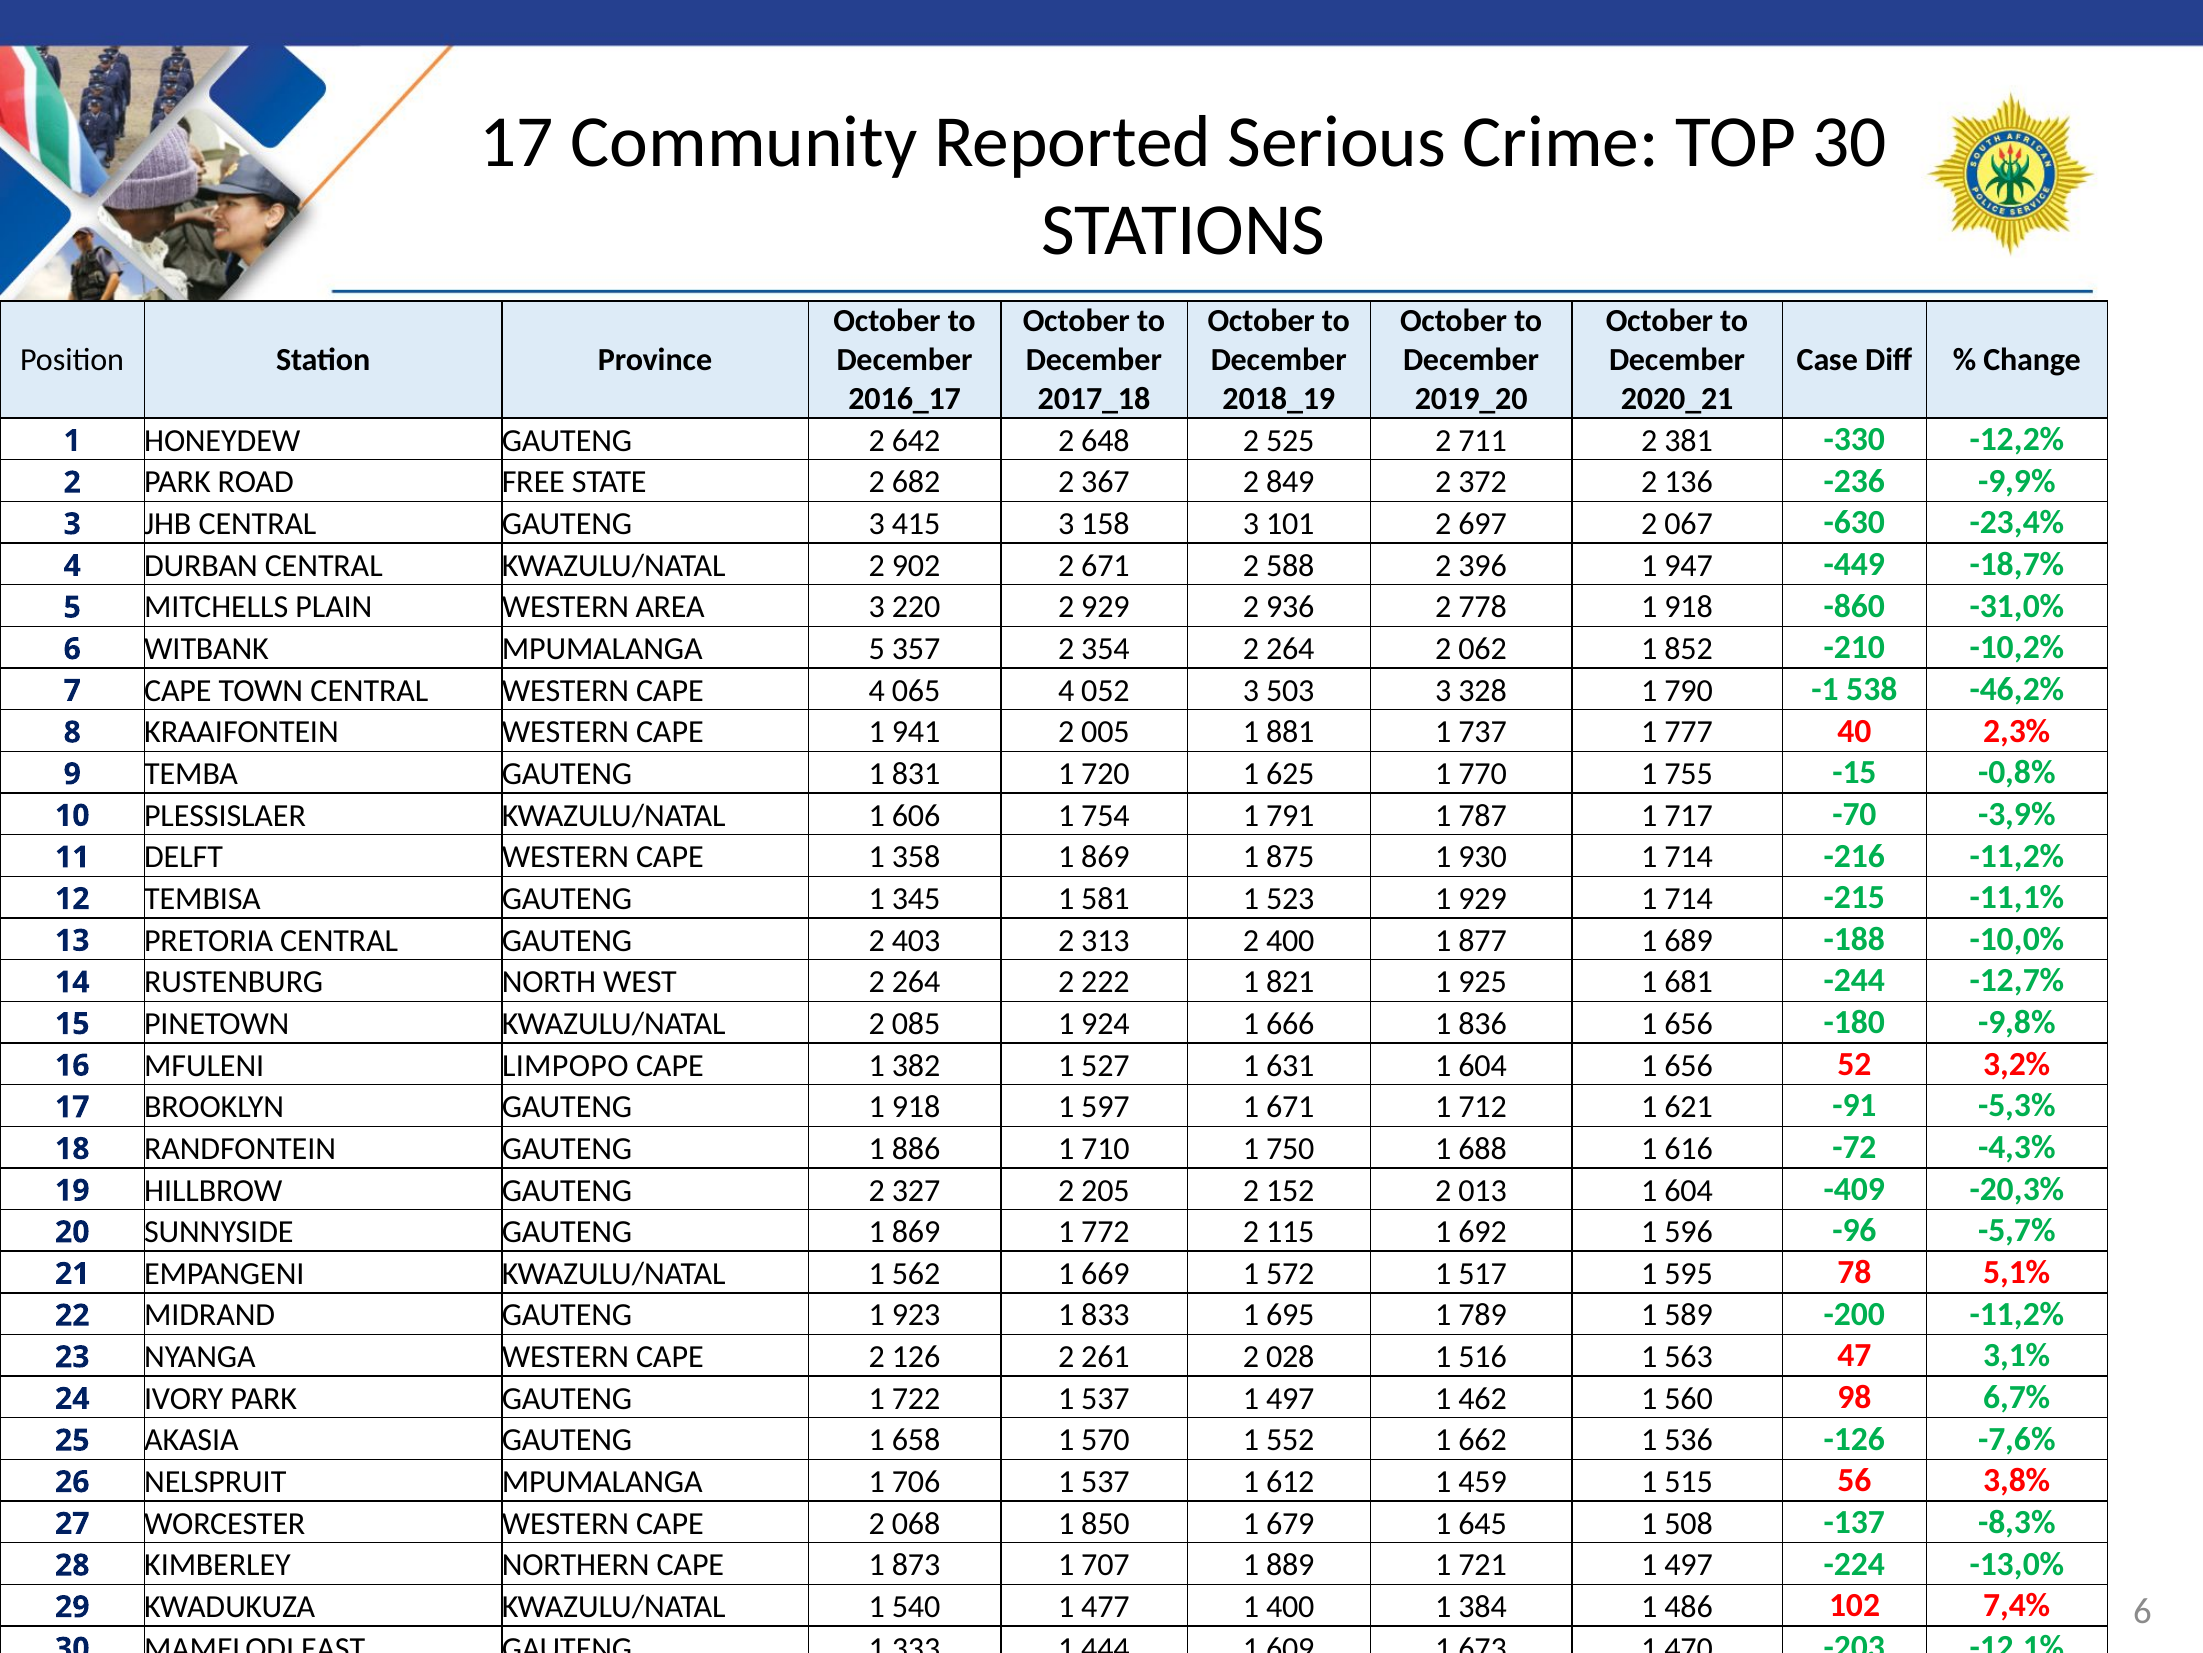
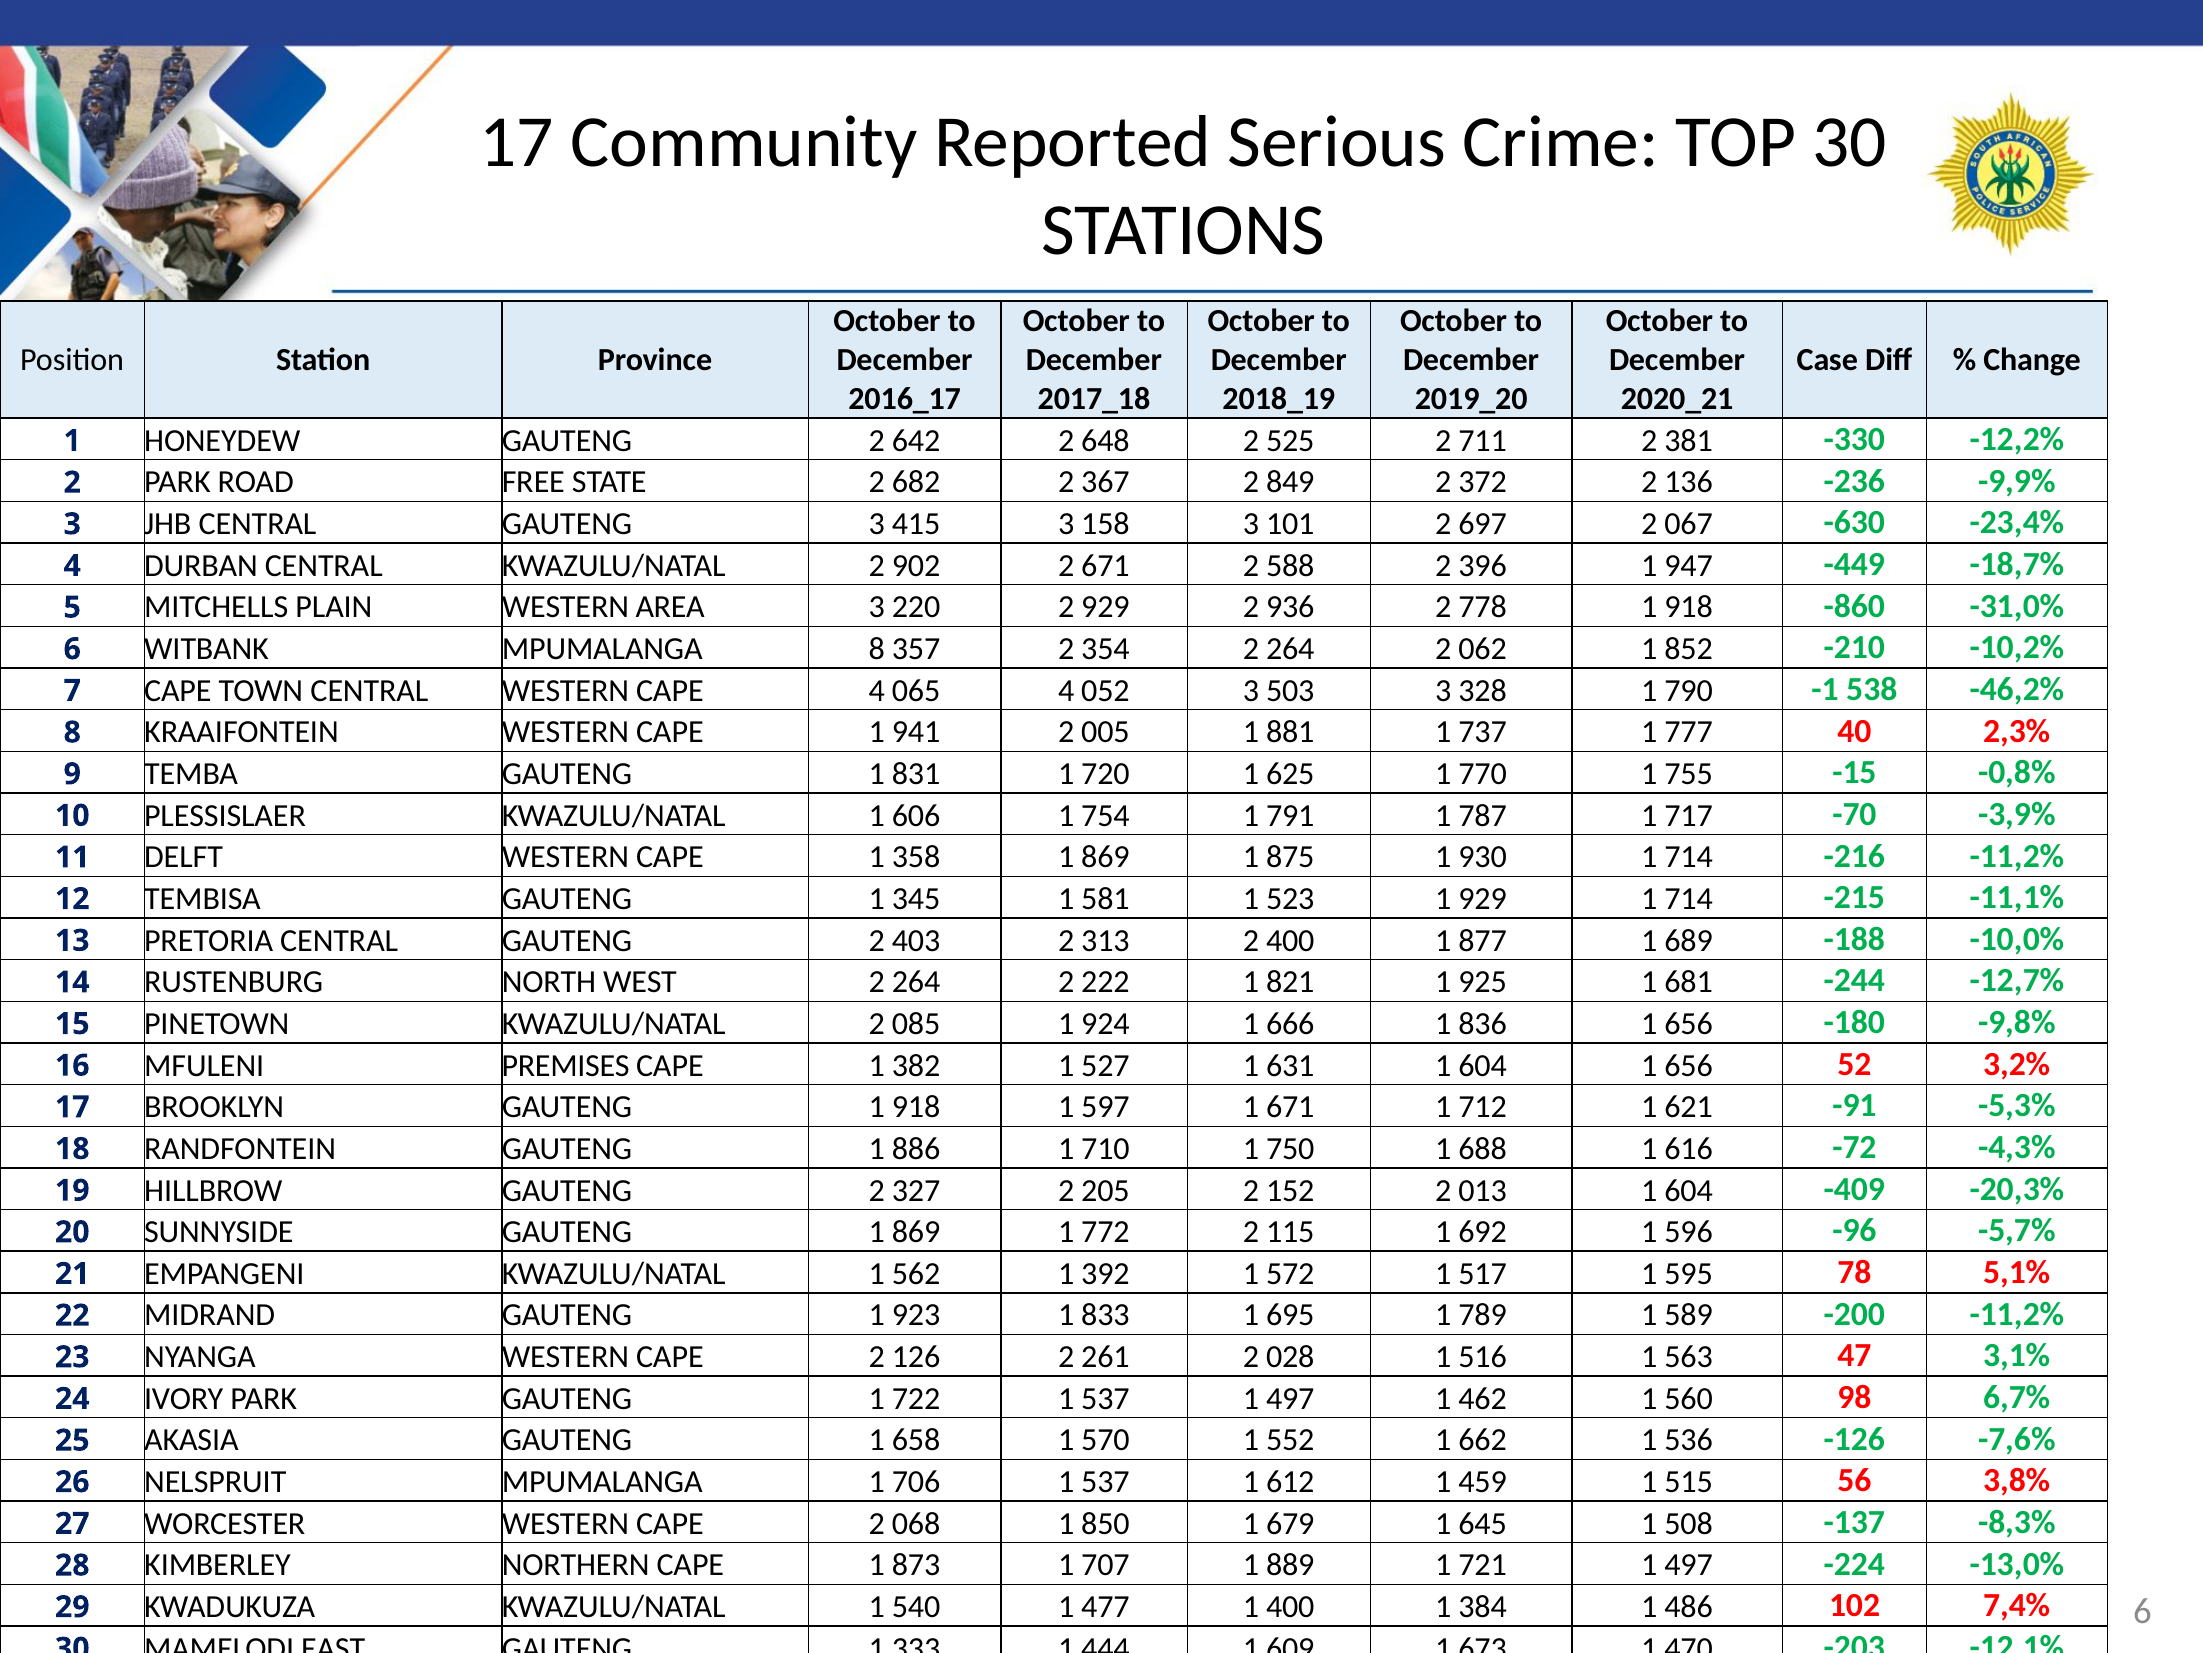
MPUMALANGA 5: 5 -> 8
LIMPOPO: LIMPOPO -> PREMISES
669: 669 -> 392
